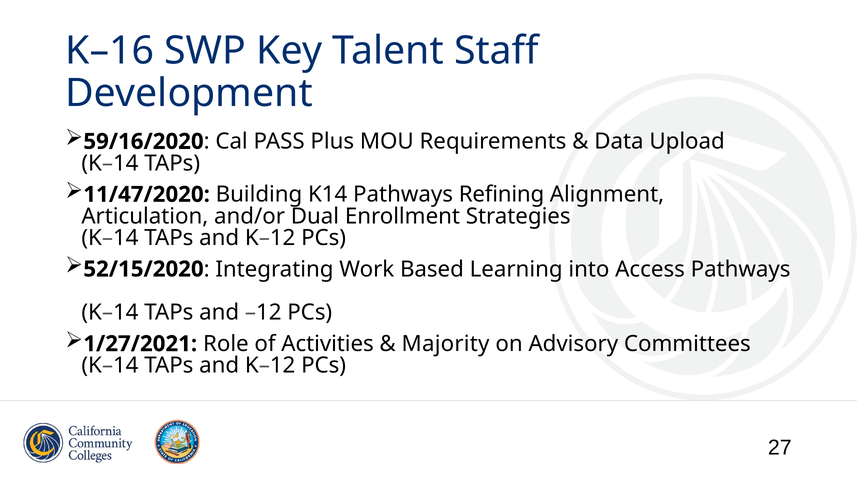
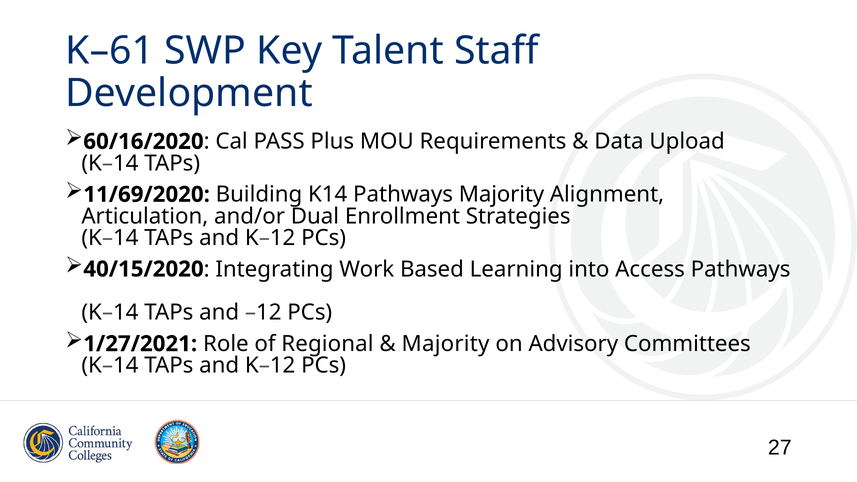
K–16: K–16 -> K–61
59/16/2020: 59/16/2020 -> 60/16/2020
11/47/2020: 11/47/2020 -> 11/69/2020
Pathways Refining: Refining -> Majority
52/15/2020: 52/15/2020 -> 40/15/2020
Activities: Activities -> Regional
